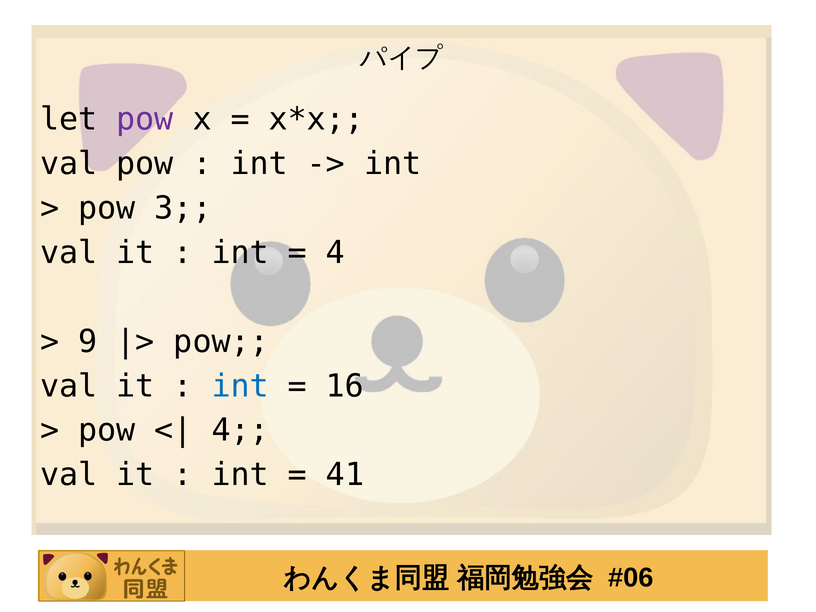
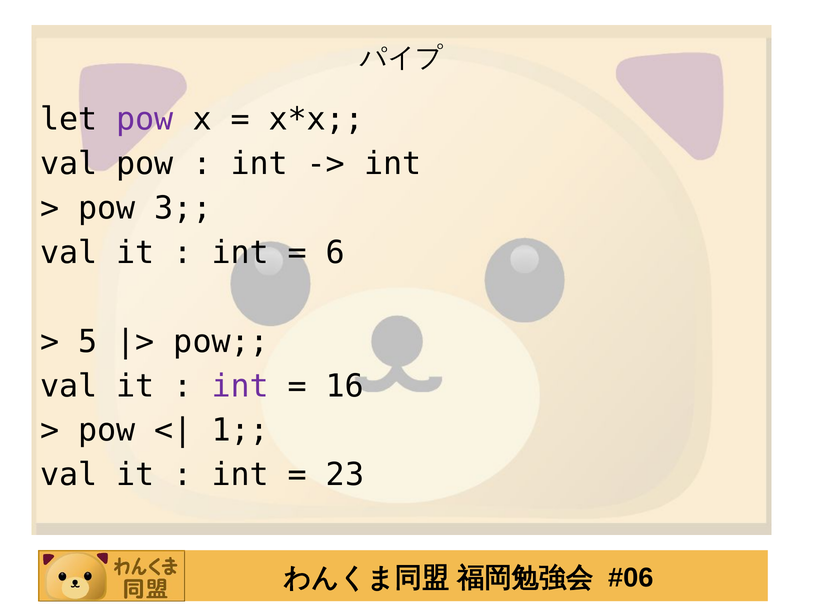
4 at (335, 253): 4 -> 6
9: 9 -> 5
int at (240, 386) colour: blue -> purple
4 at (240, 431): 4 -> 1
41: 41 -> 23
